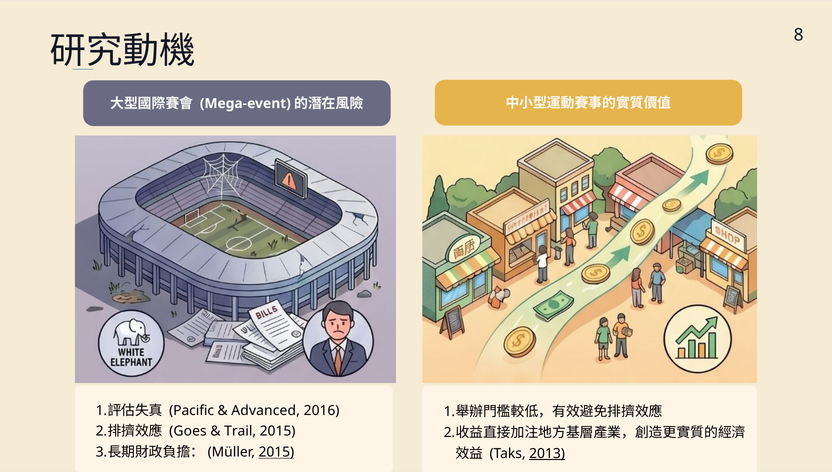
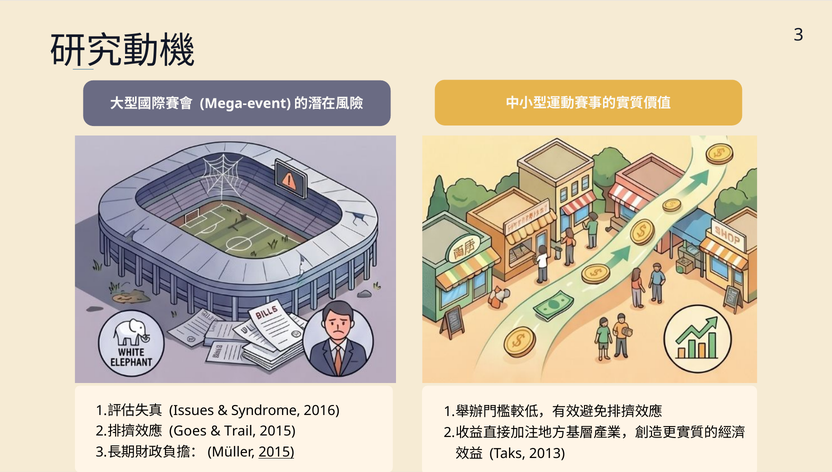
8: 8 -> 3
Pacific: Pacific -> Issues
Advanced: Advanced -> Syndrome
2013 underline: present -> none
